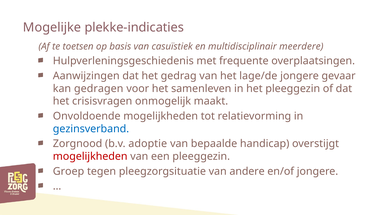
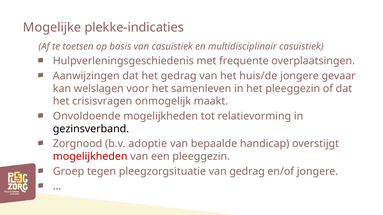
multidisciplinair meerdere: meerdere -> casuïstiek
lage/de: lage/de -> huis/de
gedragen: gedragen -> welslagen
gezinsverband colour: blue -> black
van andere: andere -> gedrag
